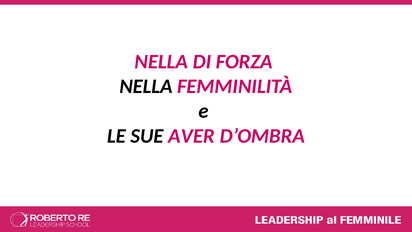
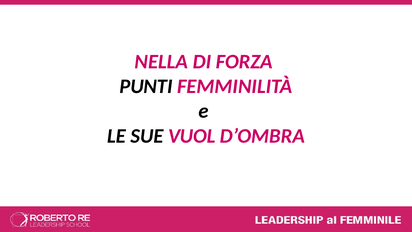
NELLA at (146, 86): NELLA -> PUNTI
AVER: AVER -> VUOL
